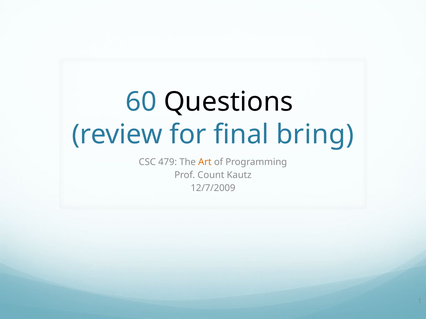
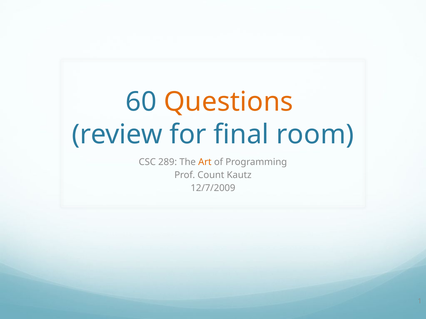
Questions colour: black -> orange
bring: bring -> room
479: 479 -> 289
